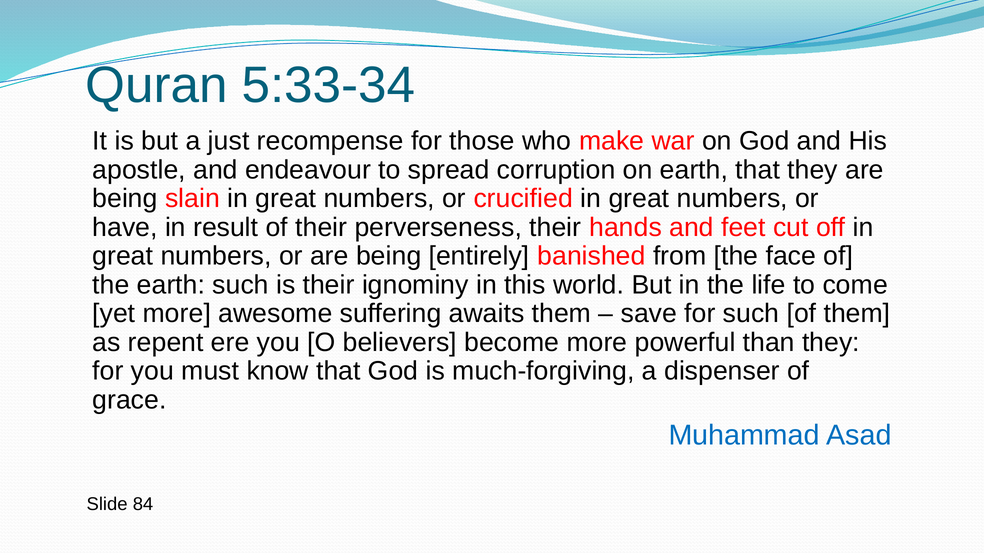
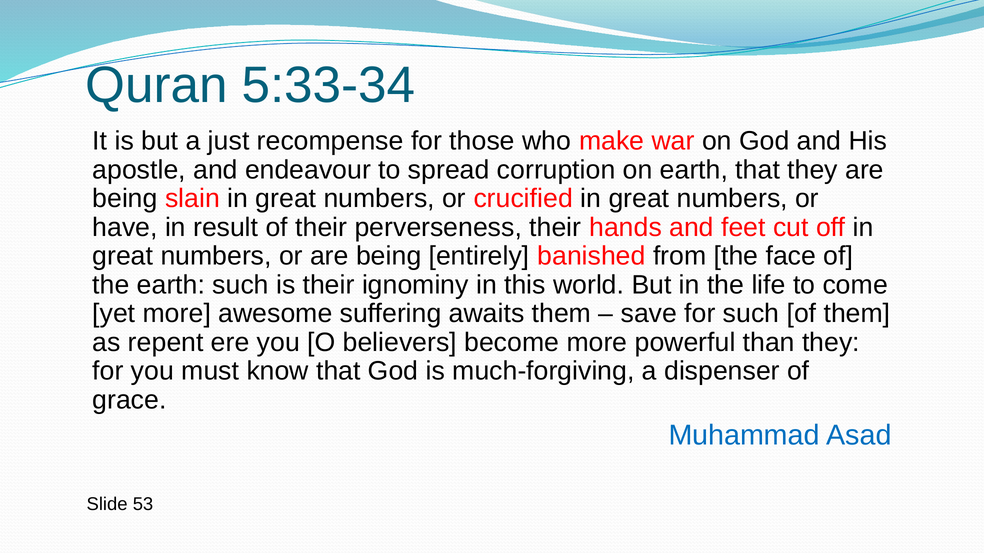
84: 84 -> 53
